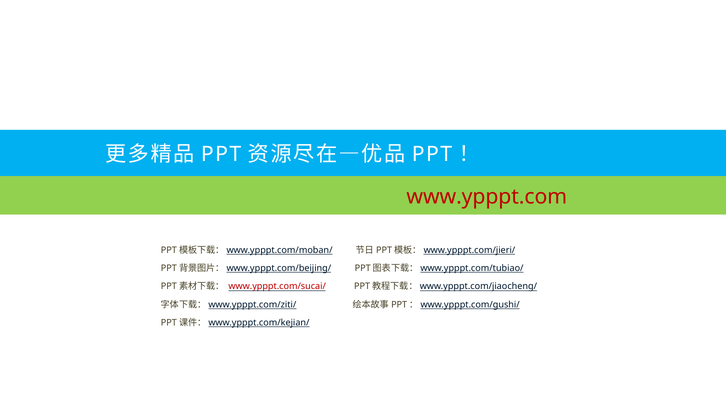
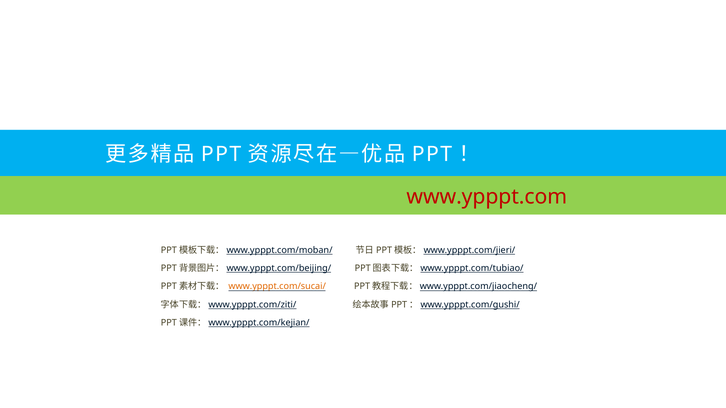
www.ypppt.com/sucai/ colour: red -> orange
